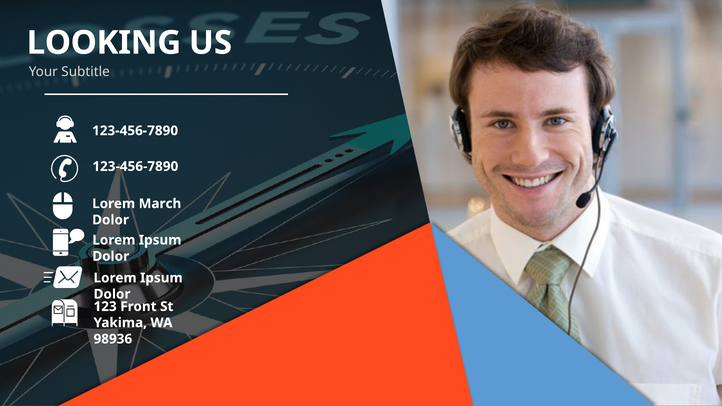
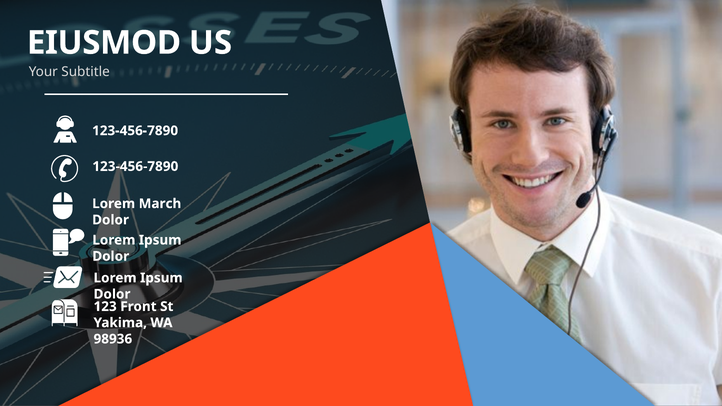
LOOKING: LOOKING -> EIUSMOD
